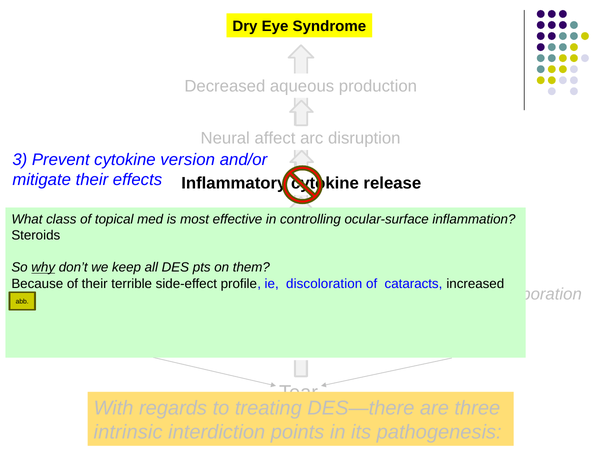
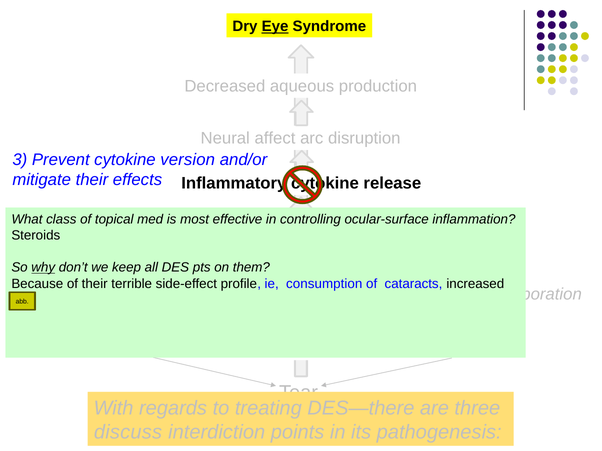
Eye at (275, 26) underline: none -> present
discoloration: discoloration -> consumption
intrinsic: intrinsic -> discuss
